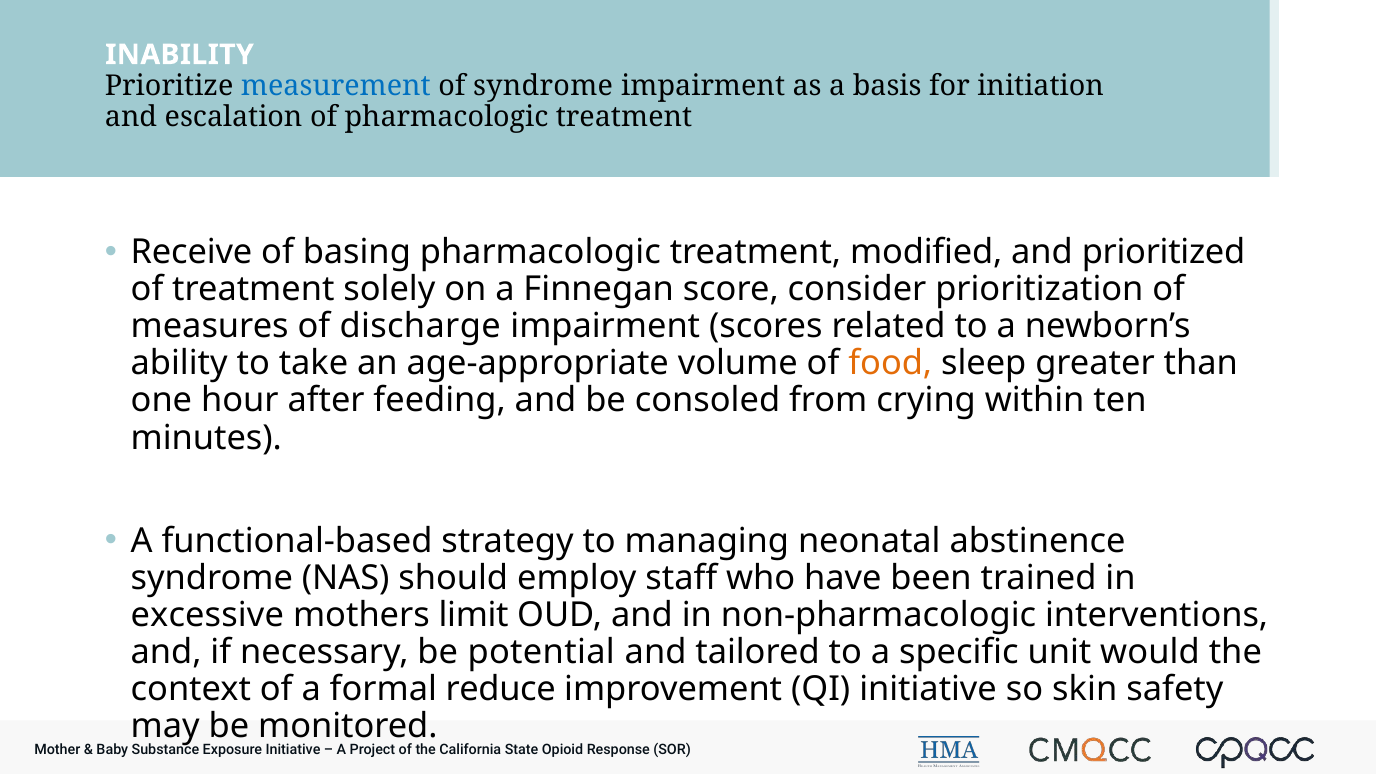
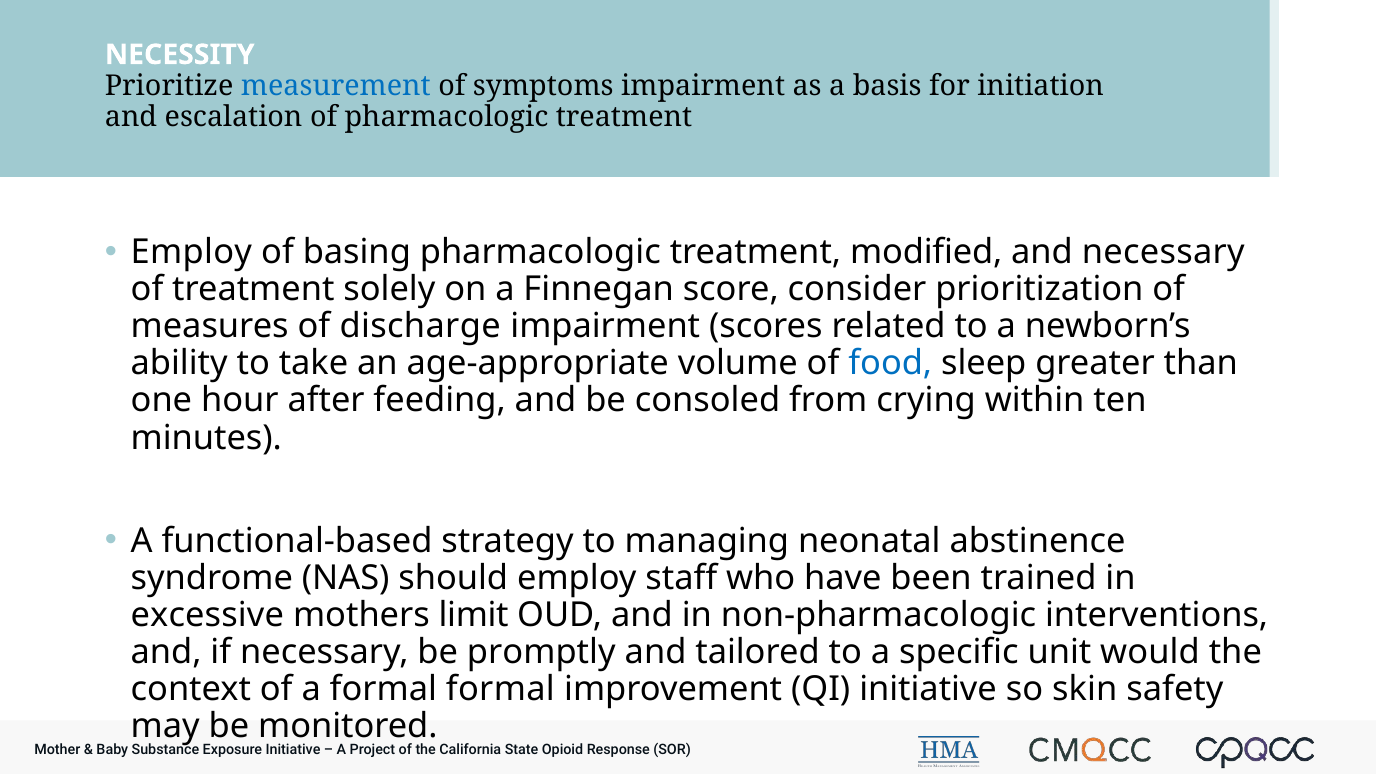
INABILITY: INABILITY -> NECESSITY
of syndrome: syndrome -> symptoms
Receive at (192, 252): Receive -> Employ
and prioritized: prioritized -> necessary
food colour: orange -> blue
potential: potential -> promptly
formal reduce: reduce -> formal
